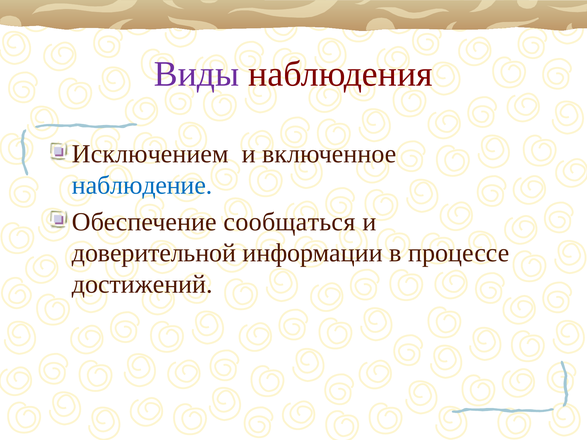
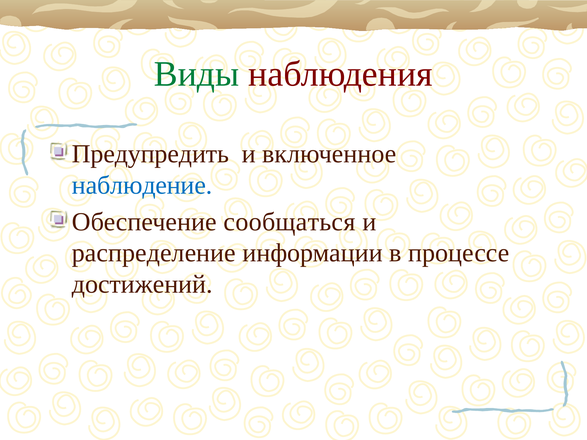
Виды colour: purple -> green
Исключением: Исключением -> Предупредить
доверительной: доверительной -> распределение
